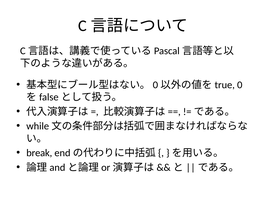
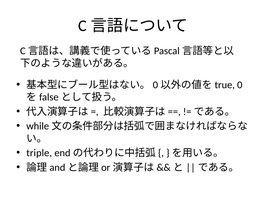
break: break -> triple
